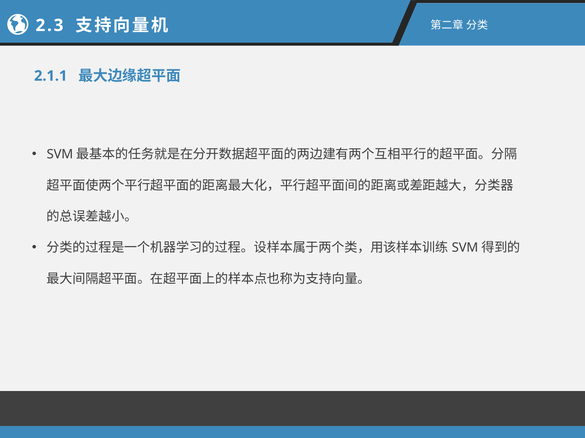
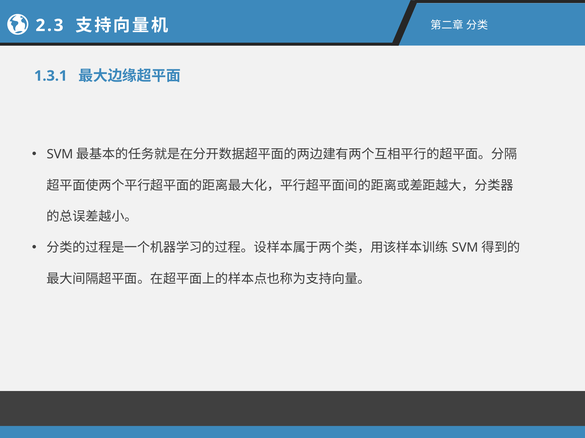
2.1.1: 2.1.1 -> 1.3.1
